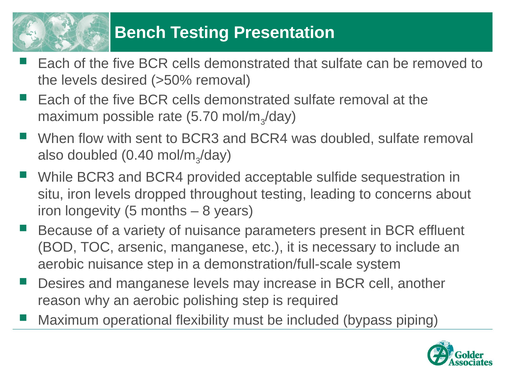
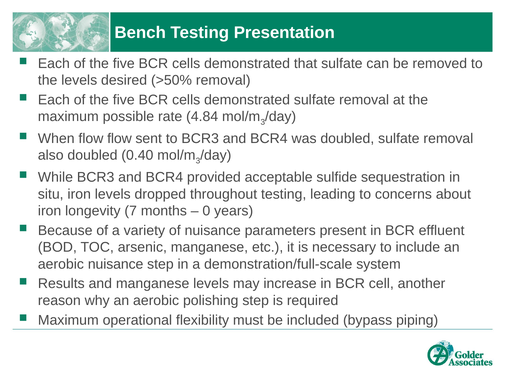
5.70: 5.70 -> 4.84
flow with: with -> flow
5: 5 -> 7
8: 8 -> 0
Desires: Desires -> Results
